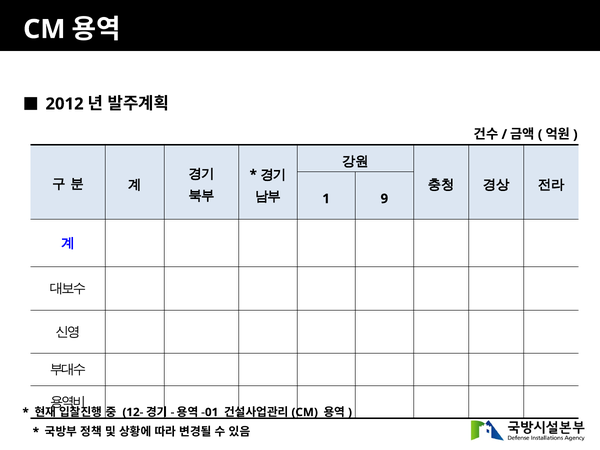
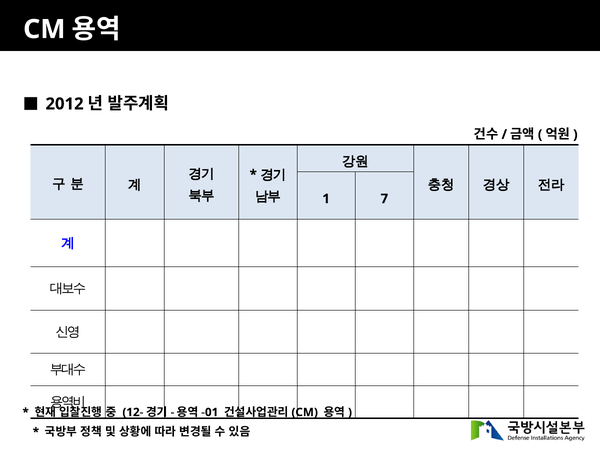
9: 9 -> 7
